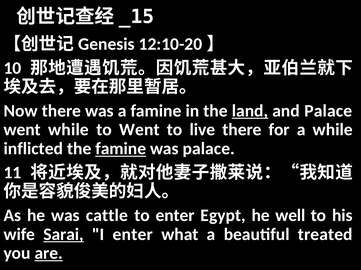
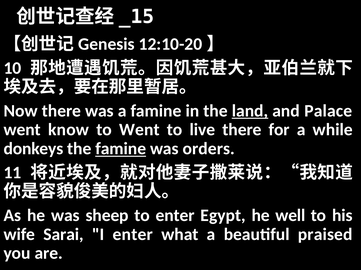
went while: while -> know
inflicted: inflicted -> donkeys
was palace: palace -> orders
cattle: cattle -> sheep
Sarai underline: present -> none
treated: treated -> praised
are underline: present -> none
